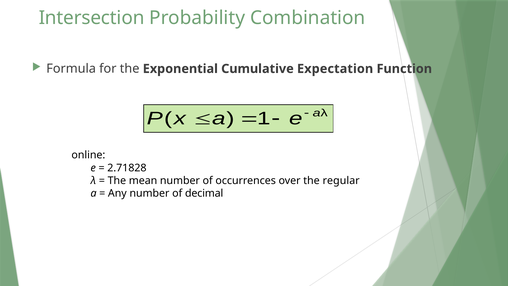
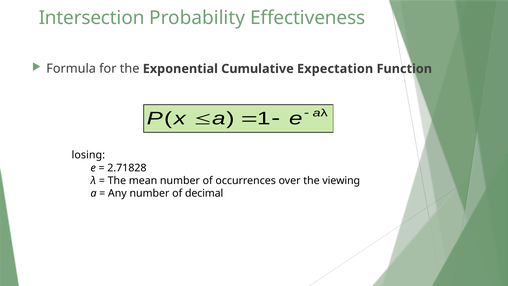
Combination: Combination -> Effectiveness
online: online -> losing
regular: regular -> viewing
